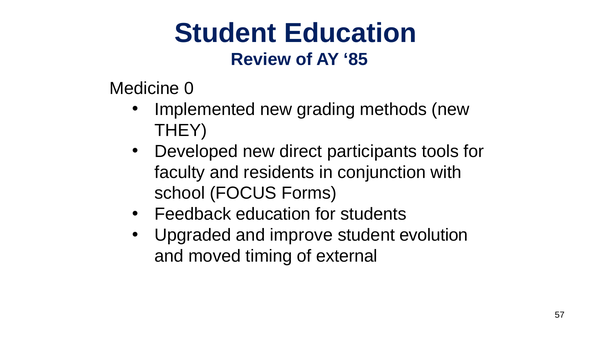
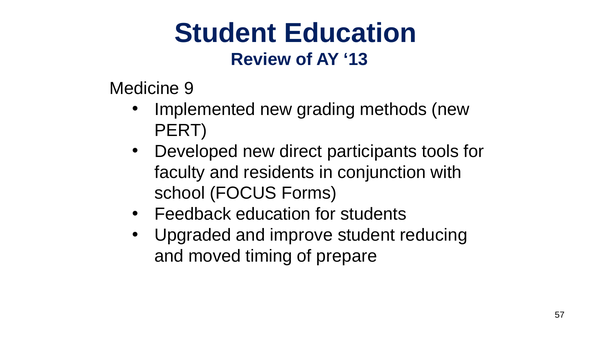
85: 85 -> 13
0: 0 -> 9
THEY: THEY -> PERT
evolution: evolution -> reducing
external: external -> prepare
